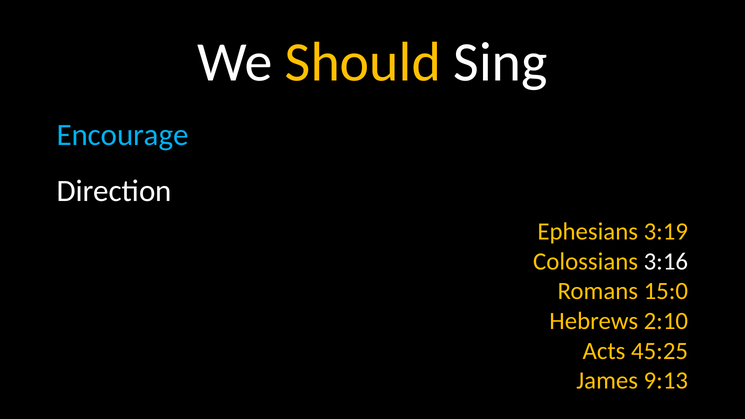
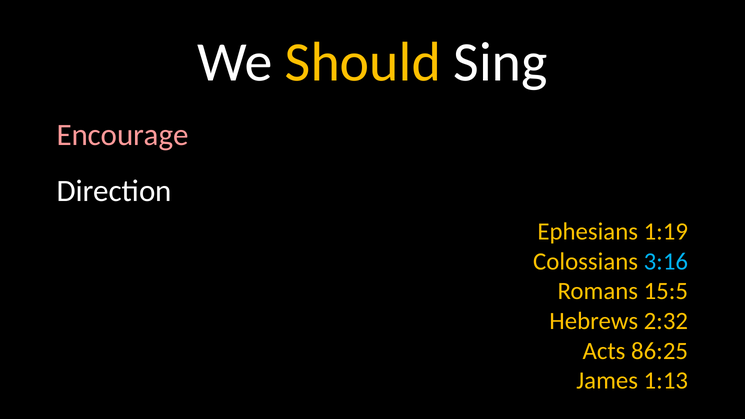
Encourage colour: light blue -> pink
3:19: 3:19 -> 1:19
3:16 colour: white -> light blue
15:0: 15:0 -> 15:5
2:10: 2:10 -> 2:32
45:25: 45:25 -> 86:25
9:13: 9:13 -> 1:13
